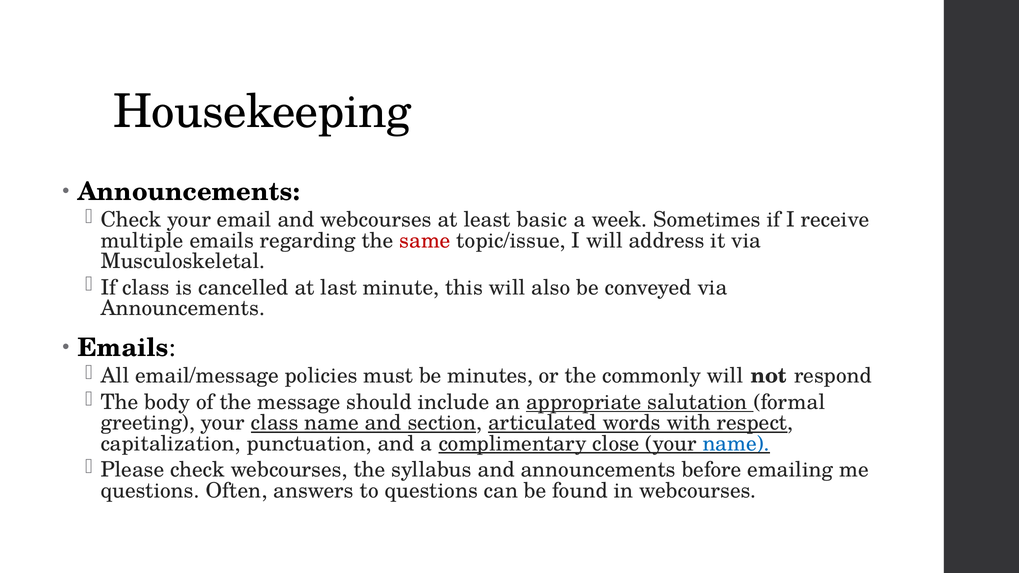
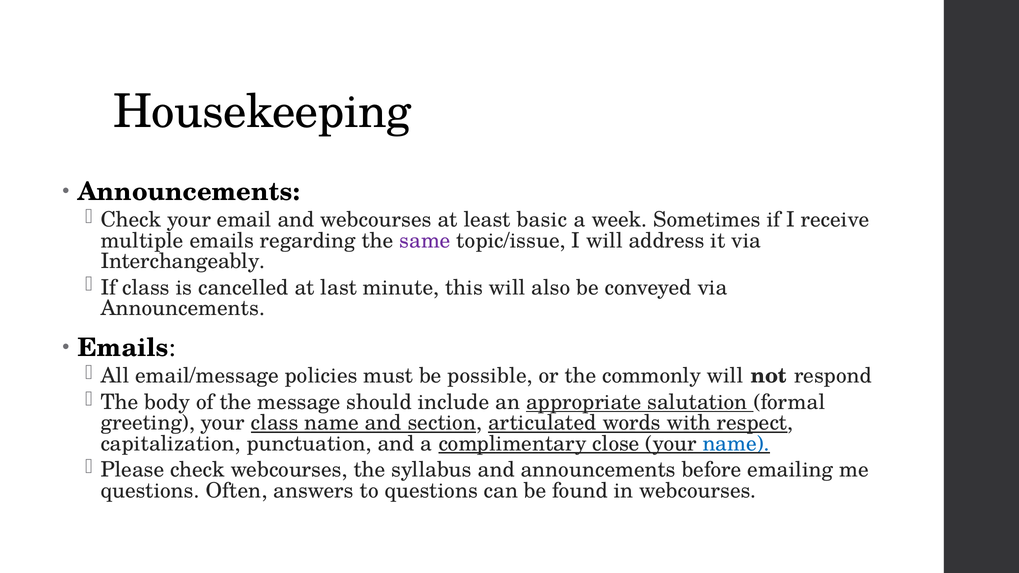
same colour: red -> purple
Musculoskeletal: Musculoskeletal -> Interchangeably
minutes: minutes -> possible
